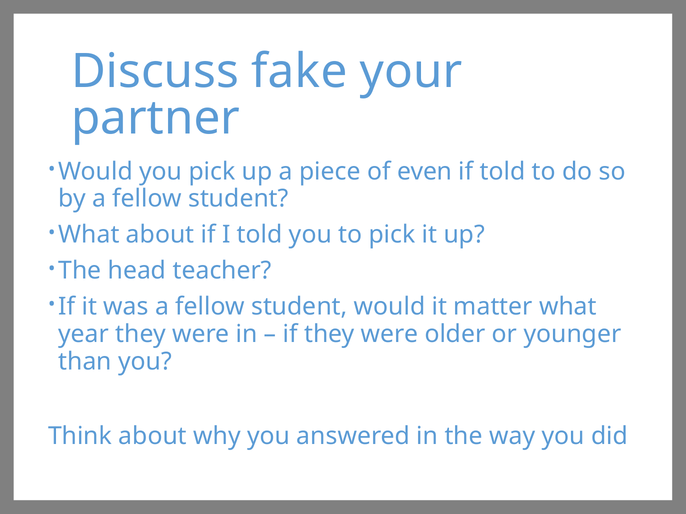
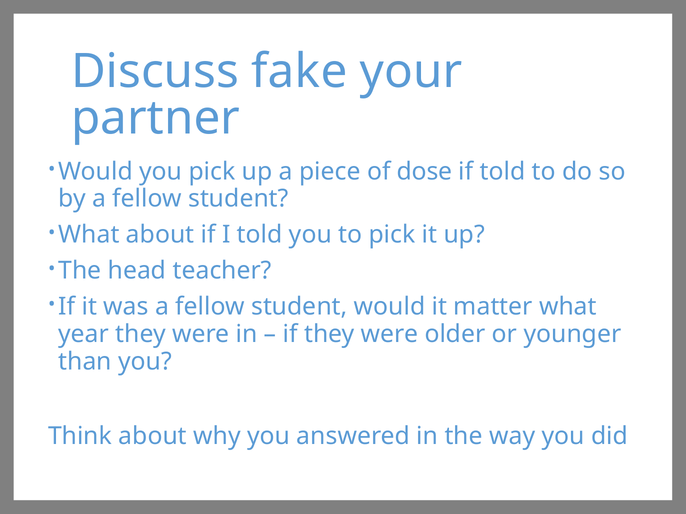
even: even -> dose
